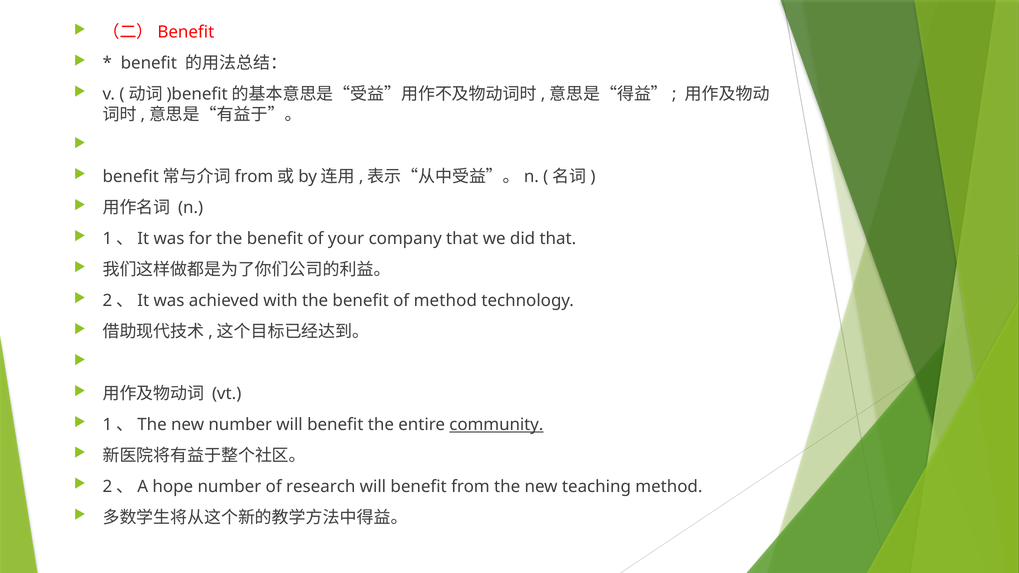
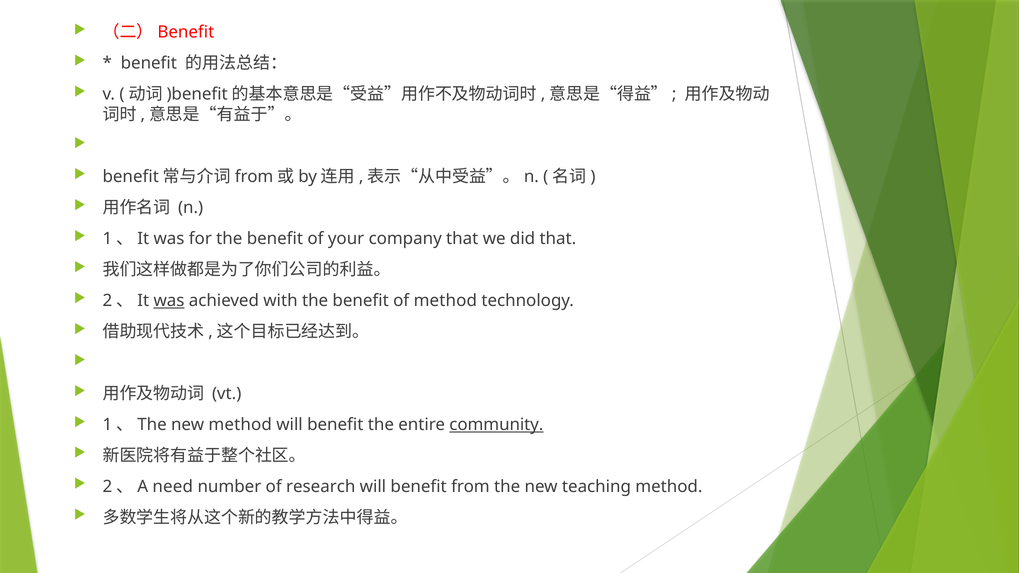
was at (169, 301) underline: none -> present
new number: number -> method
hope: hope -> need
